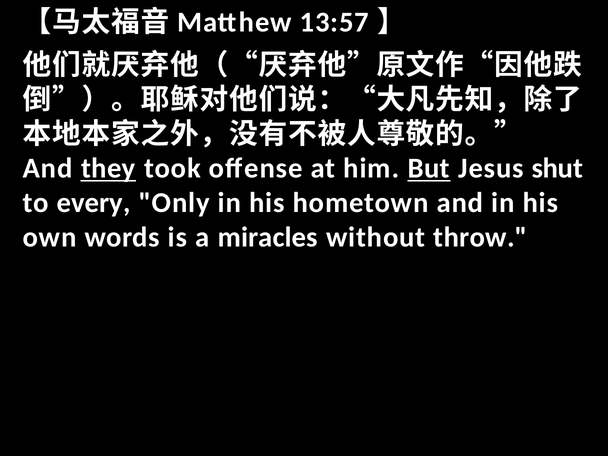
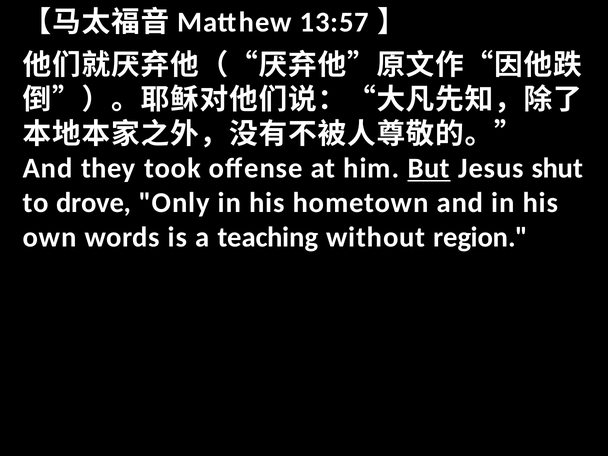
they underline: present -> none
every: every -> drove
miracles: miracles -> teaching
throw: throw -> region
